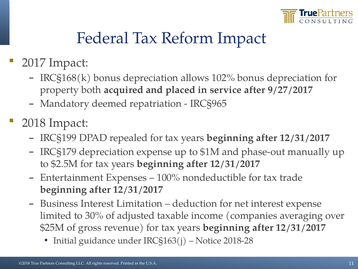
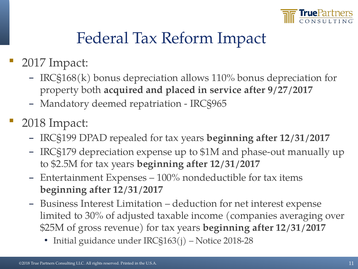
102%: 102% -> 110%
trade: trade -> items
